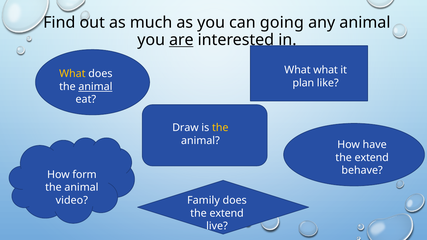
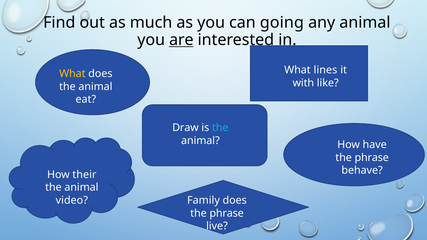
What what: what -> lines
plan: plan -> with
animal at (95, 87) underline: present -> none
the at (220, 128) colour: yellow -> light blue
extend at (372, 158): extend -> phrase
form: form -> their
extend at (227, 213): extend -> phrase
